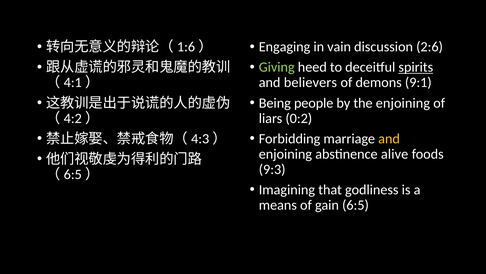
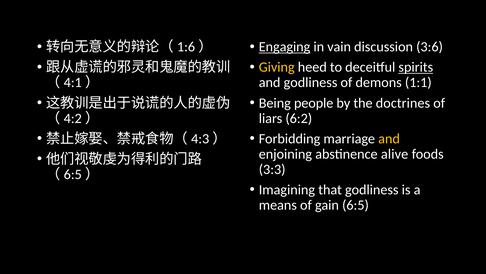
Engaging underline: none -> present
2:6: 2:6 -> 3:6
Giving colour: light green -> yellow
and believers: believers -> godliness
9:1: 9:1 -> 1:1
the enjoining: enjoining -> doctrines
0:2: 0:2 -> 6:2
9:3: 9:3 -> 3:3
